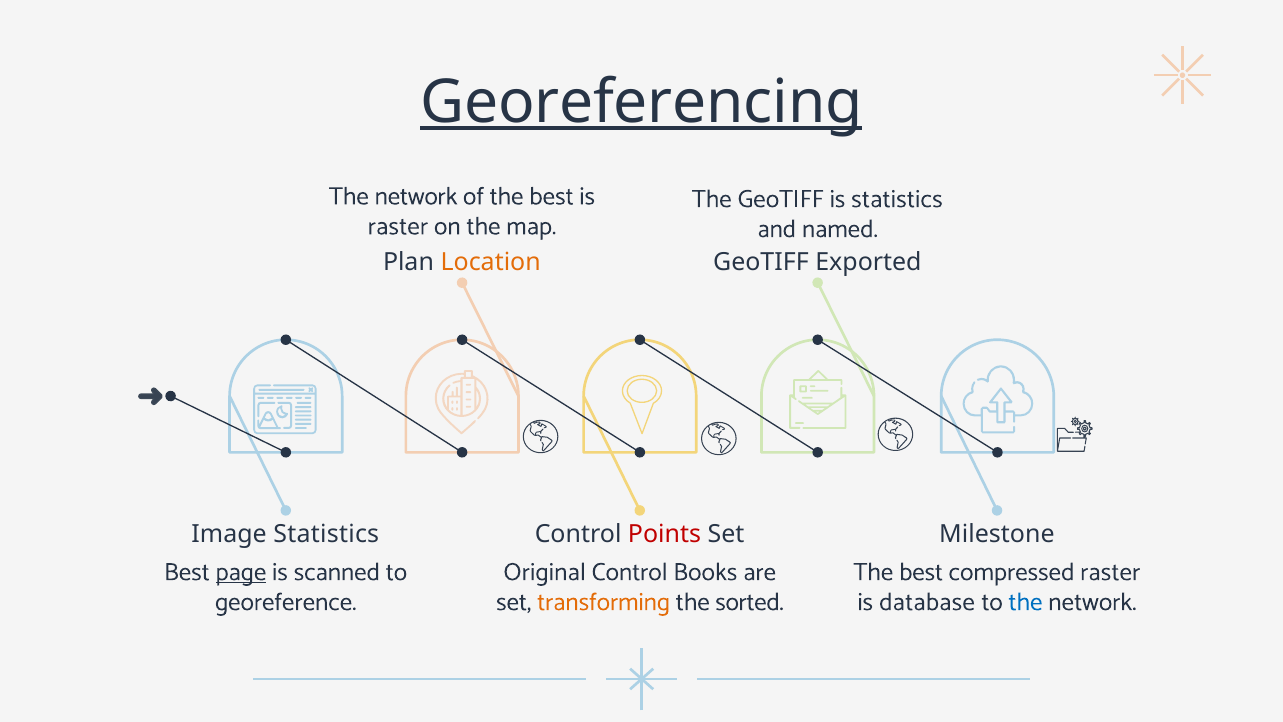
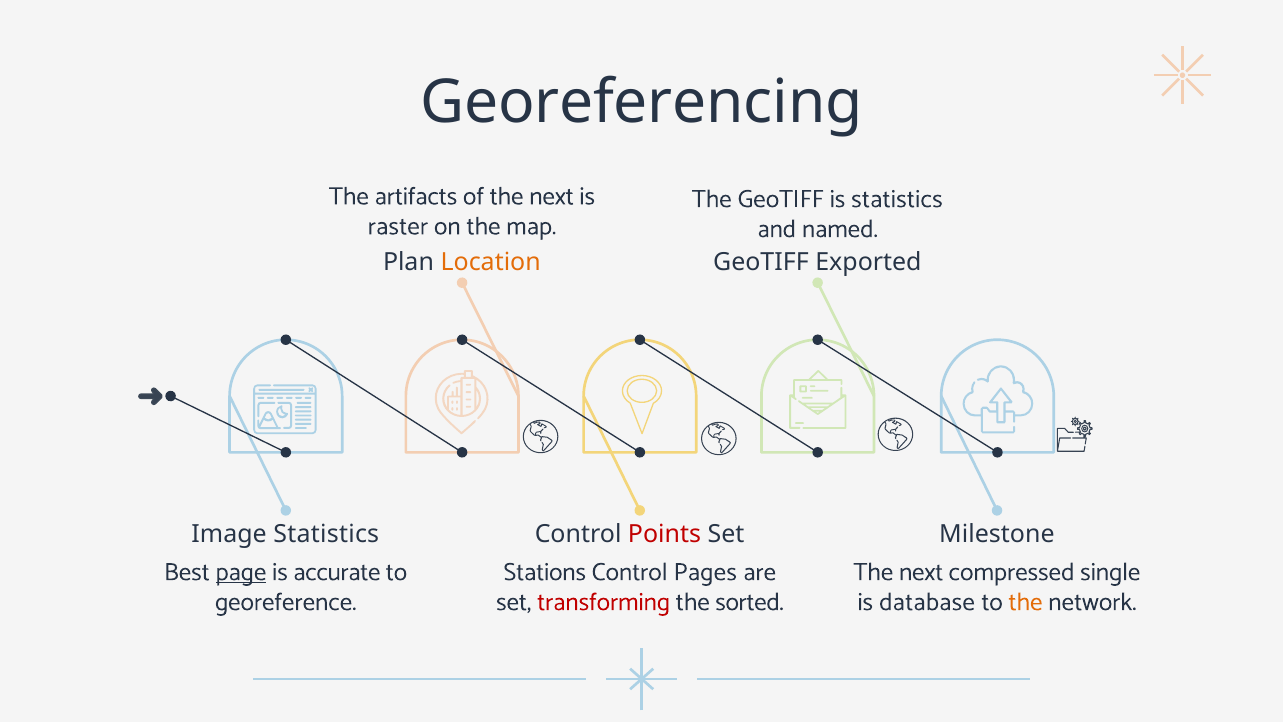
Georeferencing underline: present -> none
network at (416, 196): network -> artifacts
of the best: best -> next
scanned: scanned -> accurate
Original: Original -> Stations
Books: Books -> Pages
best at (921, 572): best -> next
compressed raster: raster -> single
transforming colour: orange -> red
the at (1026, 602) colour: blue -> orange
